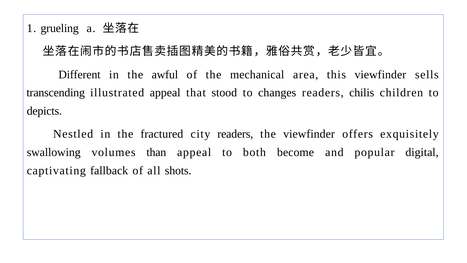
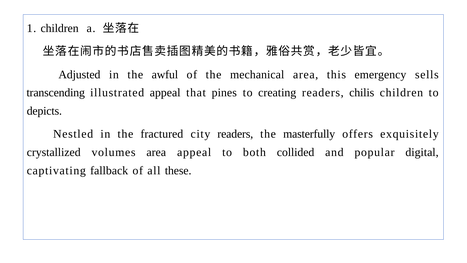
1 grueling: grueling -> children
Different: Different -> Adjusted
this viewfinder: viewfinder -> emergency
stood: stood -> pines
changes: changes -> creating
the viewfinder: viewfinder -> masterfully
swallowing: swallowing -> crystallized
volumes than: than -> area
become: become -> collided
shots: shots -> these
